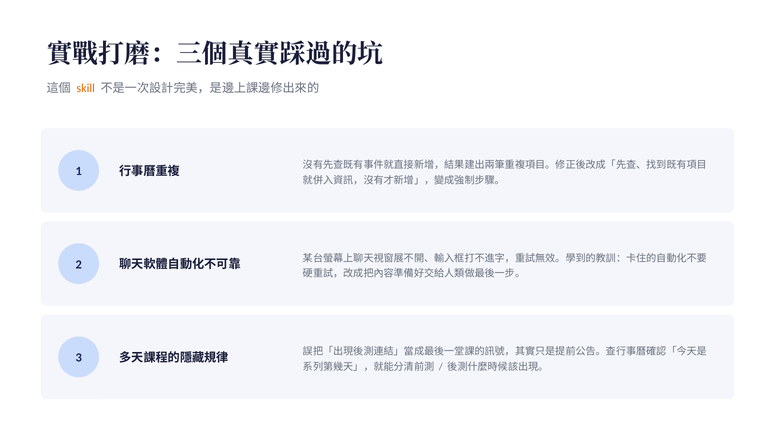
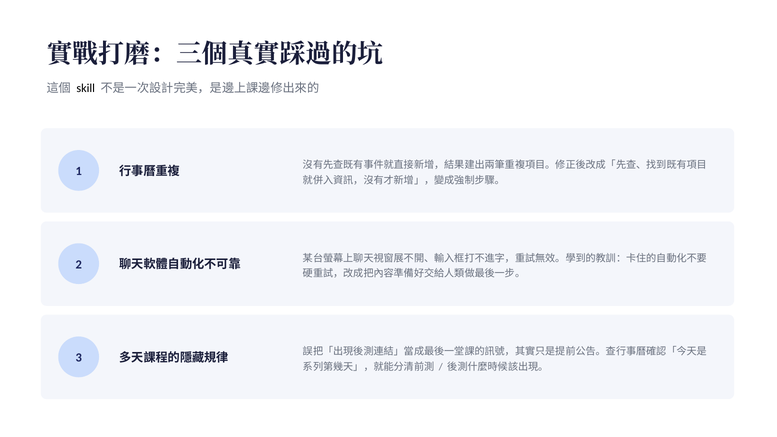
skill colour: orange -> black
